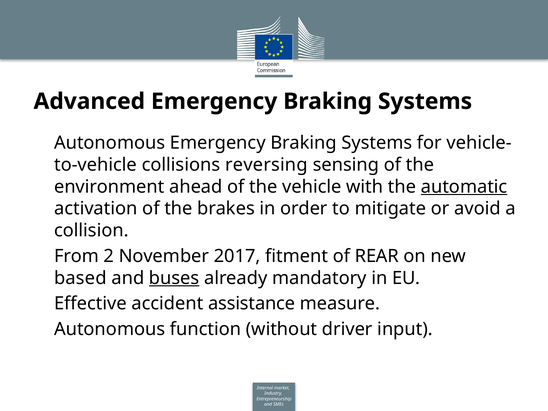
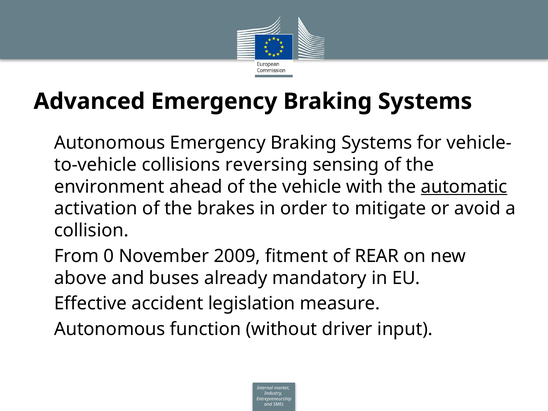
2: 2 -> 0
2017: 2017 -> 2009
based: based -> above
buses underline: present -> none
assistance: assistance -> legislation
